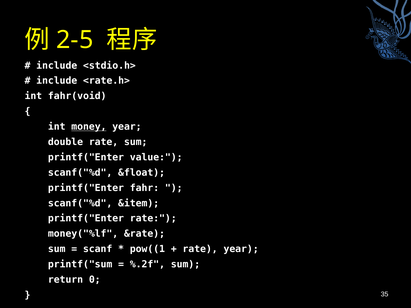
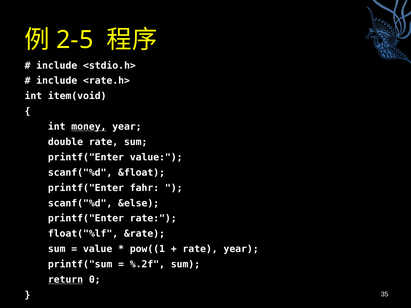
fahr(void: fahr(void -> item(void
&item: &item -> &else
money("%lf: money("%lf -> float("%lf
scanf at (98, 249): scanf -> value
return underline: none -> present
